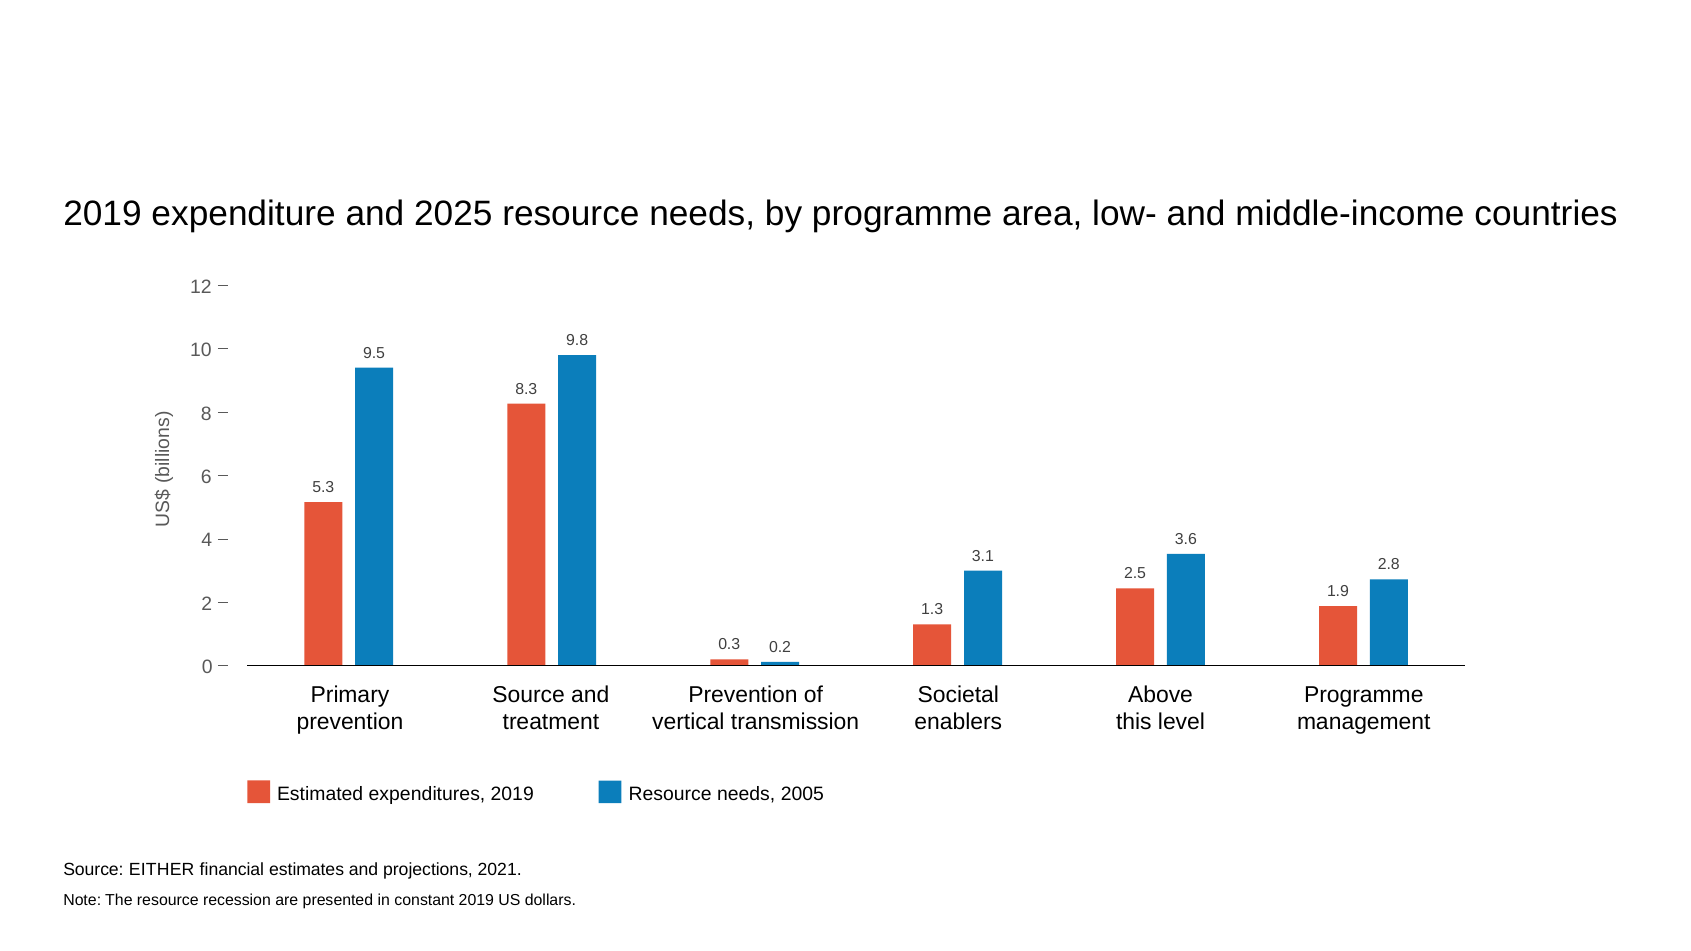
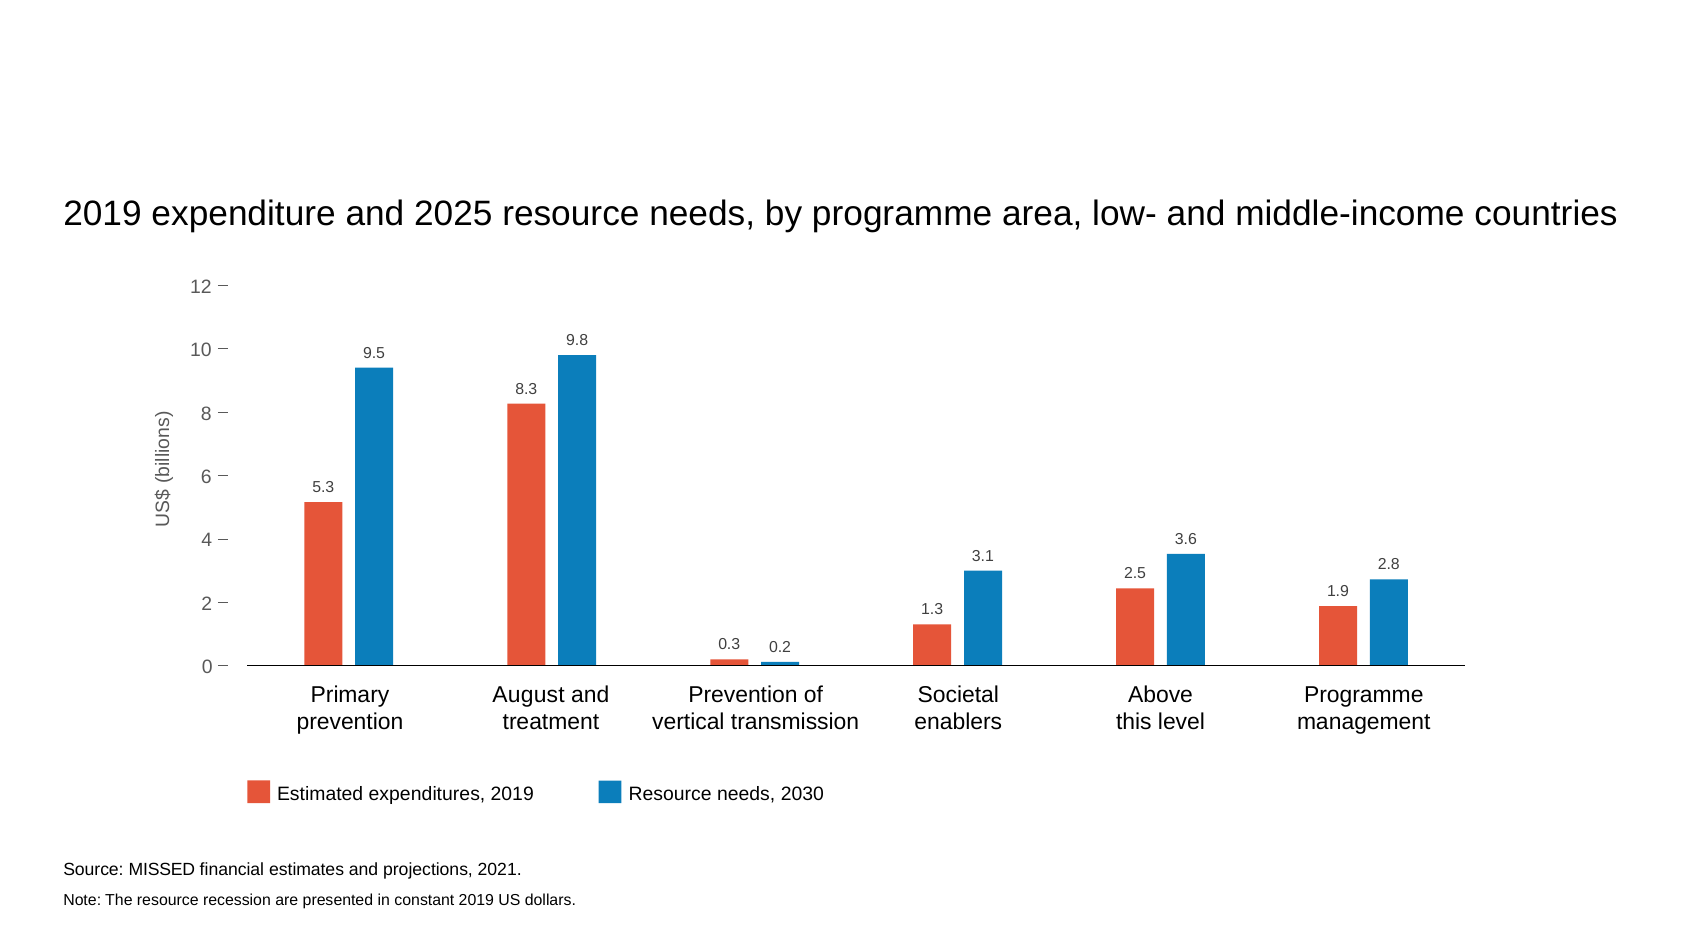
Source at (529, 695): Source -> August
2005: 2005 -> 2030
EITHER: EITHER -> MISSED
